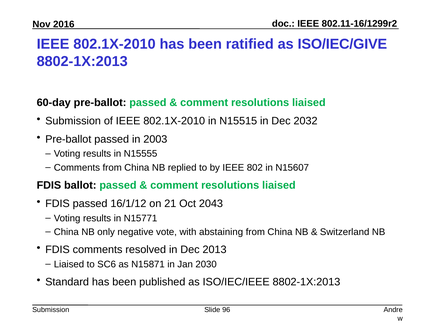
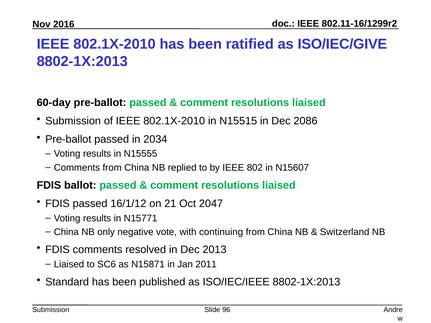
2032: 2032 -> 2086
2003: 2003 -> 2034
2043: 2043 -> 2047
abstaining: abstaining -> continuing
2030: 2030 -> 2011
